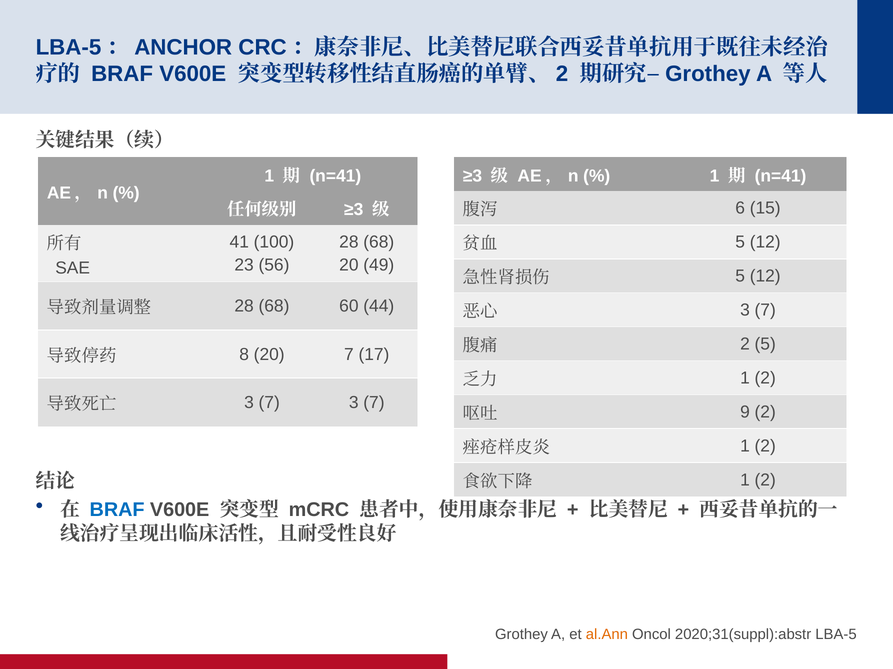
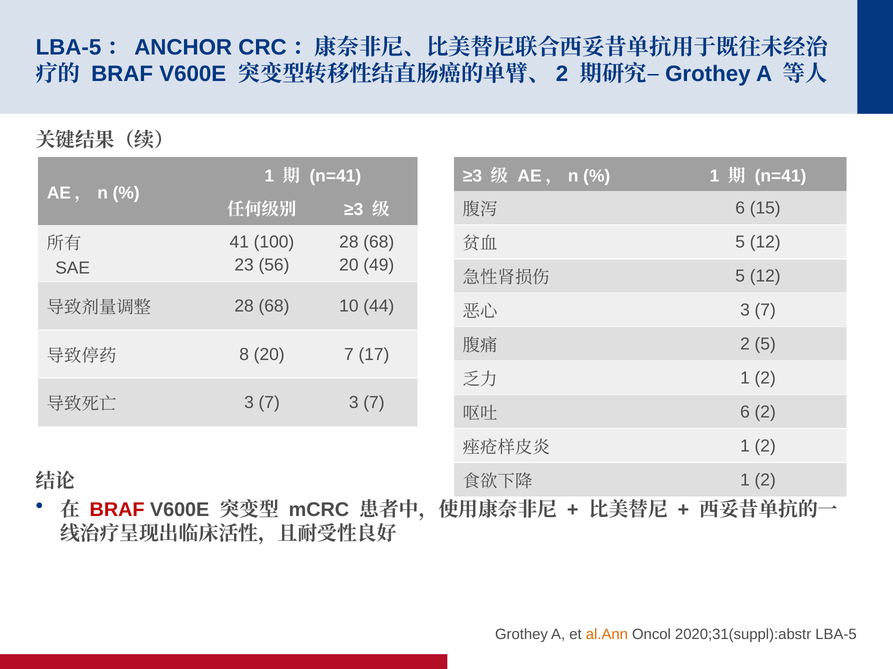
60: 60 -> 10
9 at (745, 412): 9 -> 6
BRAF at (117, 510) colour: blue -> red
